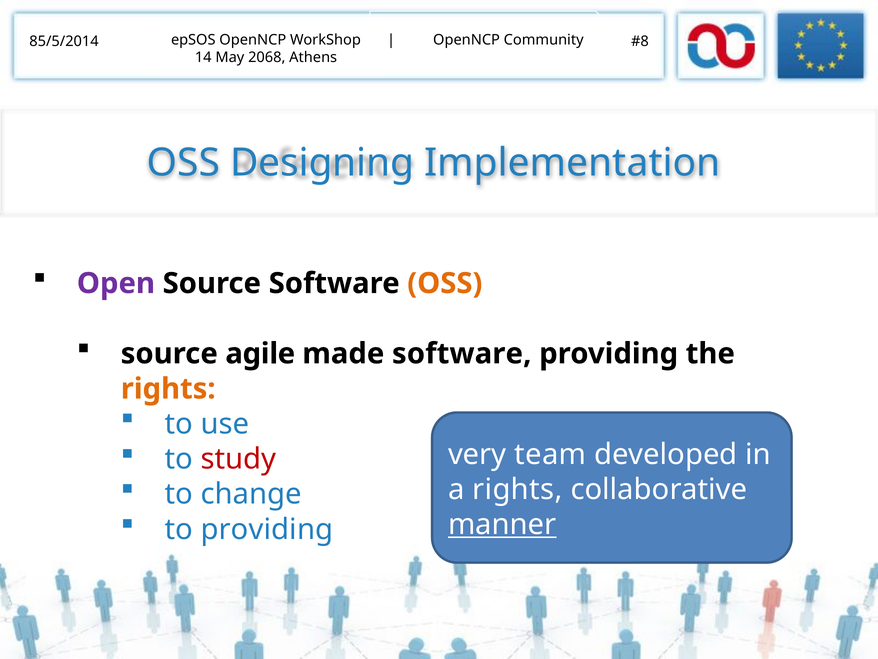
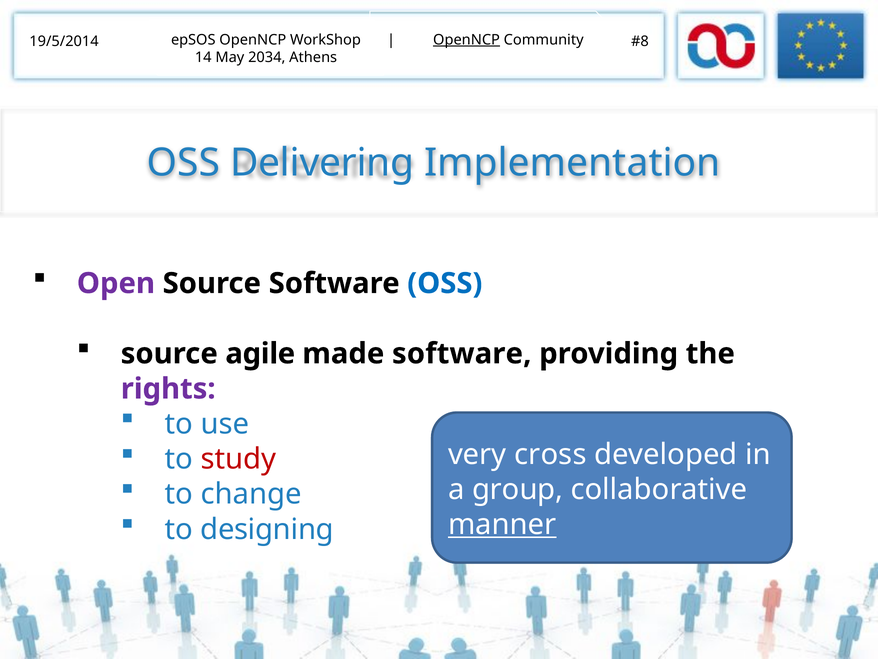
OpenNCP at (467, 40) underline: none -> present
85/5/2014: 85/5/2014 -> 19/5/2014
2068: 2068 -> 2034
Designing: Designing -> Delivering
OSS at (445, 283) colour: orange -> blue
rights at (168, 389) colour: orange -> purple
team: team -> cross
a rights: rights -> group
to providing: providing -> designing
